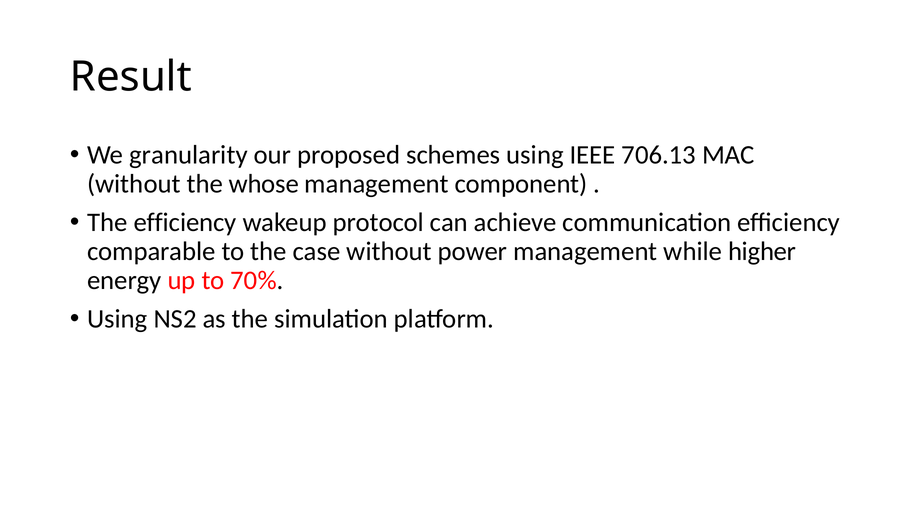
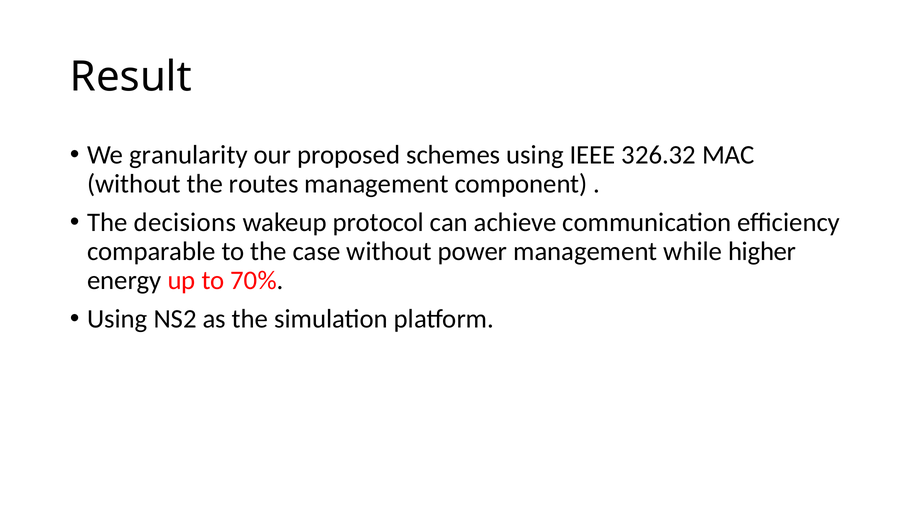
706.13: 706.13 -> 326.32
whose: whose -> routes
The efficiency: efficiency -> decisions
